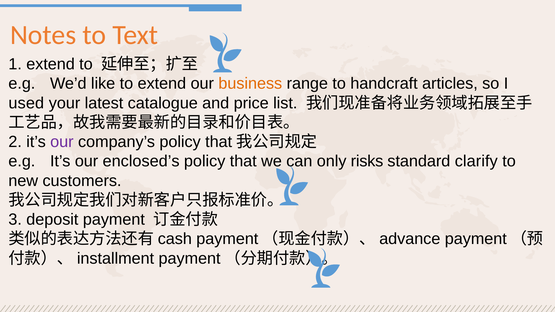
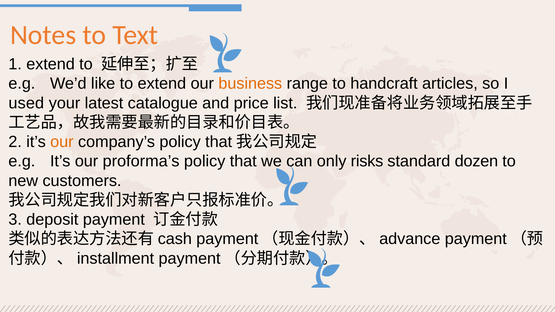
our at (62, 142) colour: purple -> orange
enclosed’s: enclosed’s -> proforma’s
clarify: clarify -> dozen
